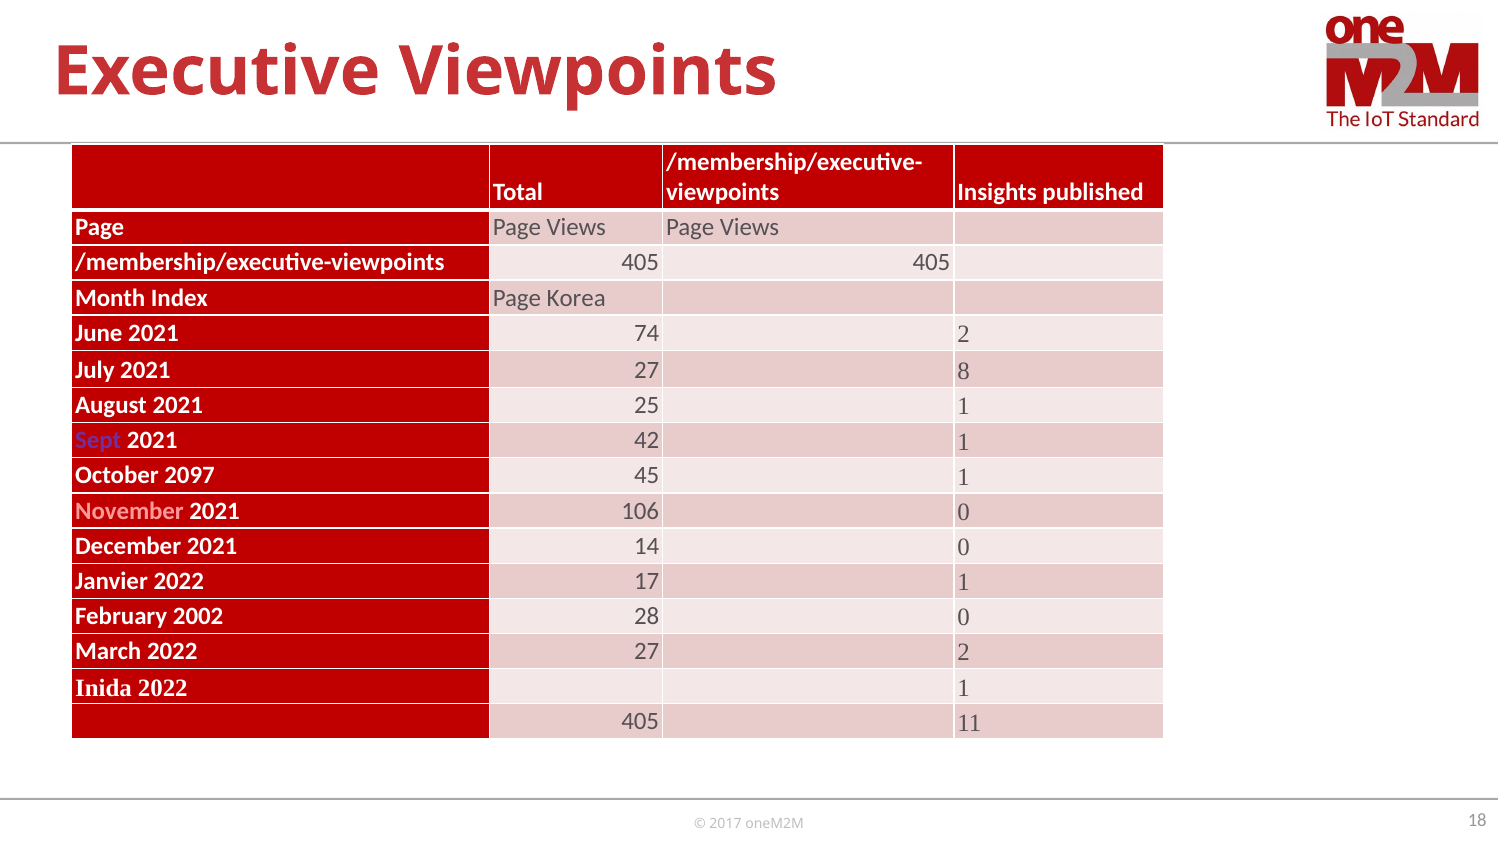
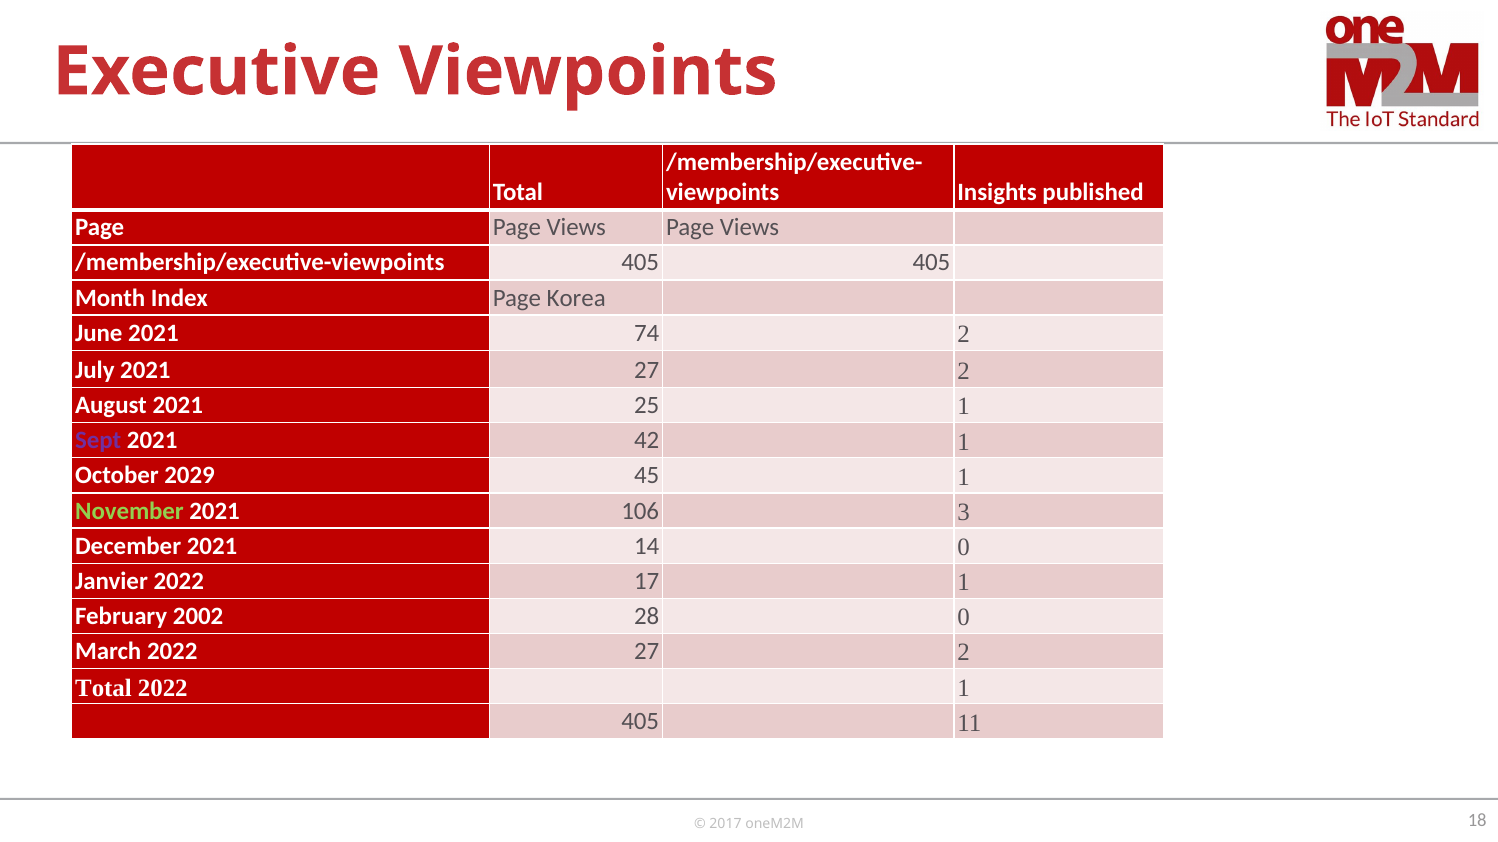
2021 27 8: 8 -> 2
2097: 2097 -> 2029
November colour: pink -> light green
106 0: 0 -> 3
Inida at (104, 688): Inida -> Total
